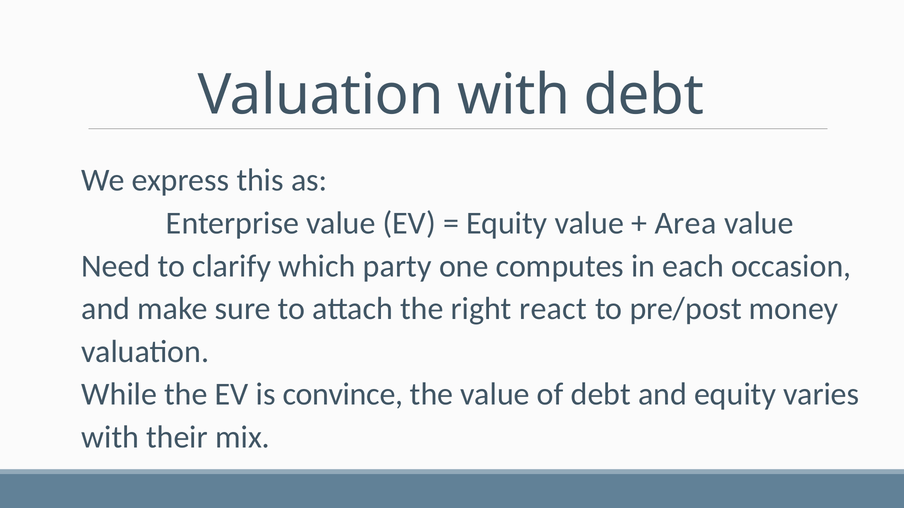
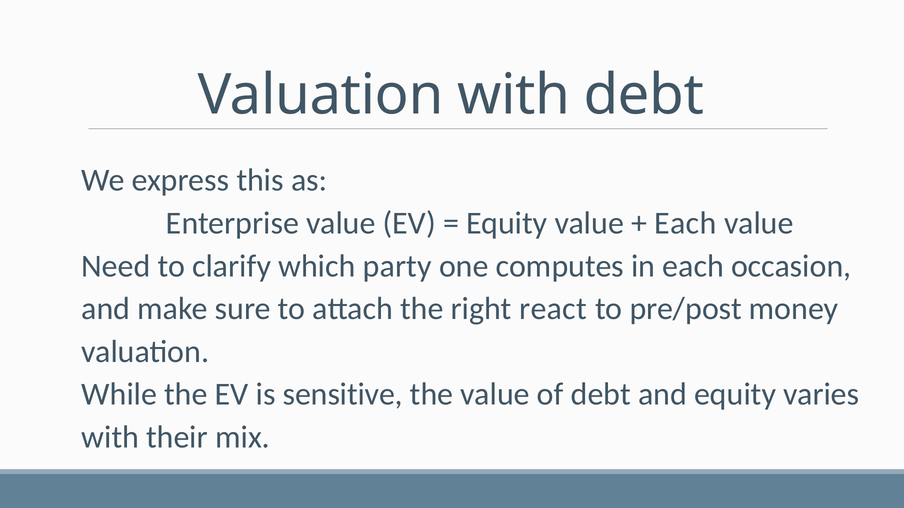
Area at (686, 223): Area -> Each
convince: convince -> sensitive
